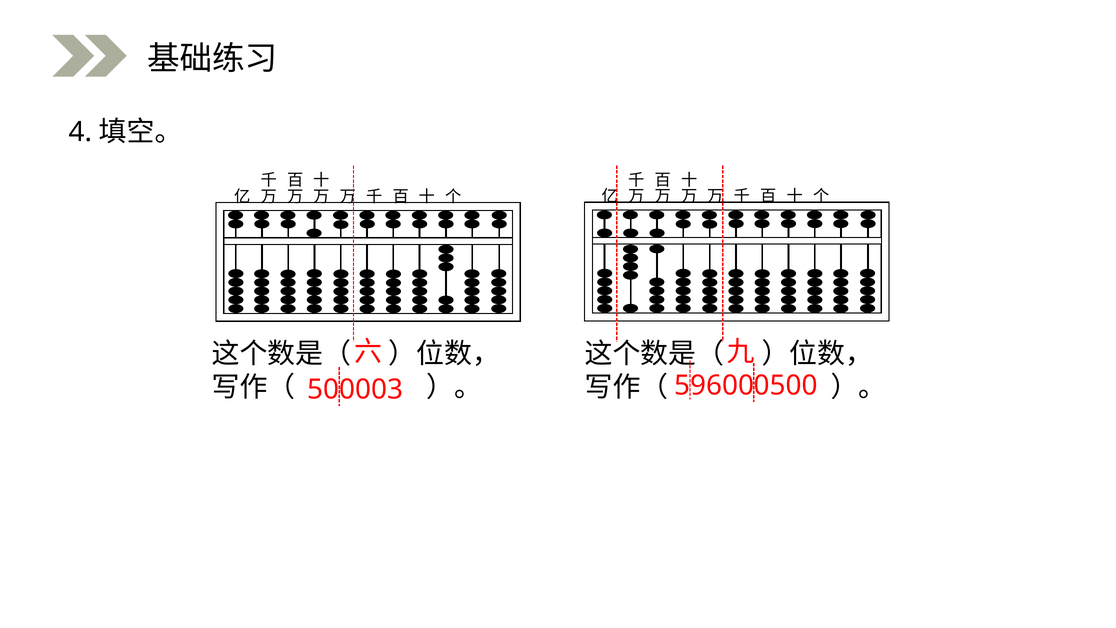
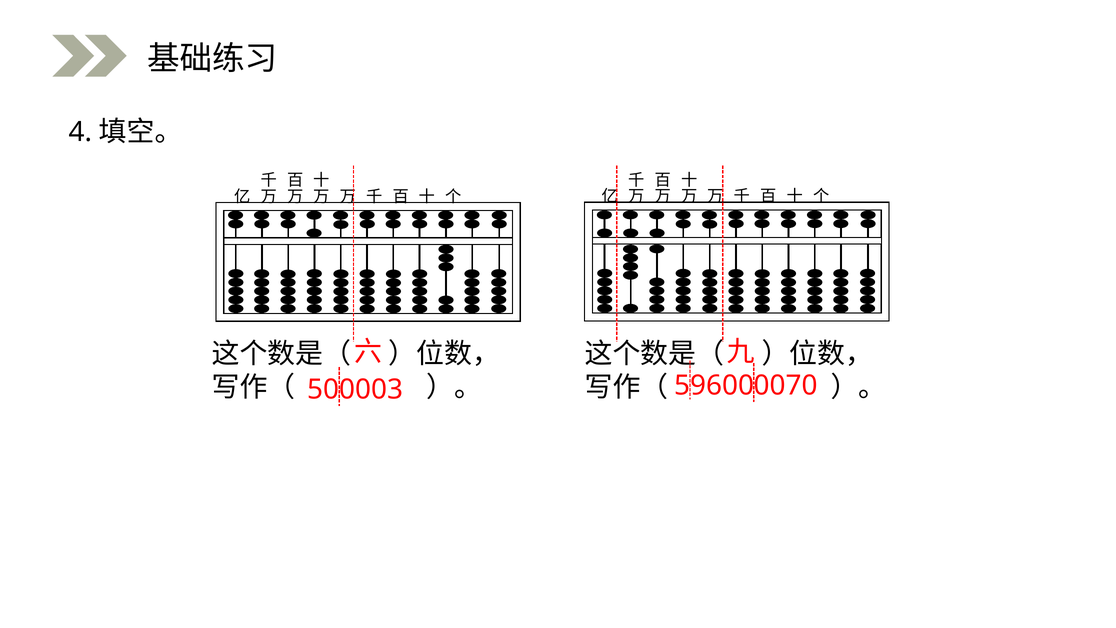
596000500: 596000500 -> 596000070
